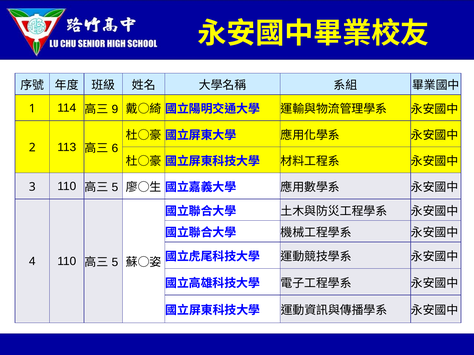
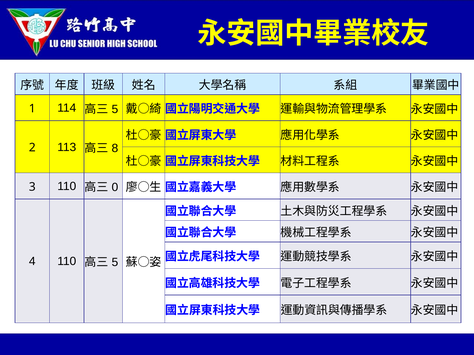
9 at (115, 109): 9 -> 5
6: 6 -> 8
5 at (115, 188): 5 -> 0
